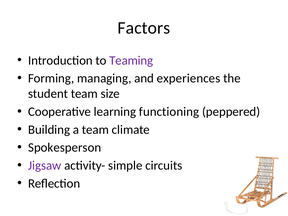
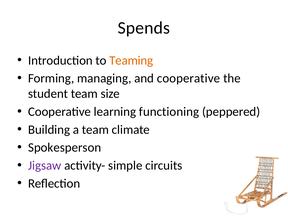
Factors: Factors -> Spends
Teaming colour: purple -> orange
and experiences: experiences -> cooperative
